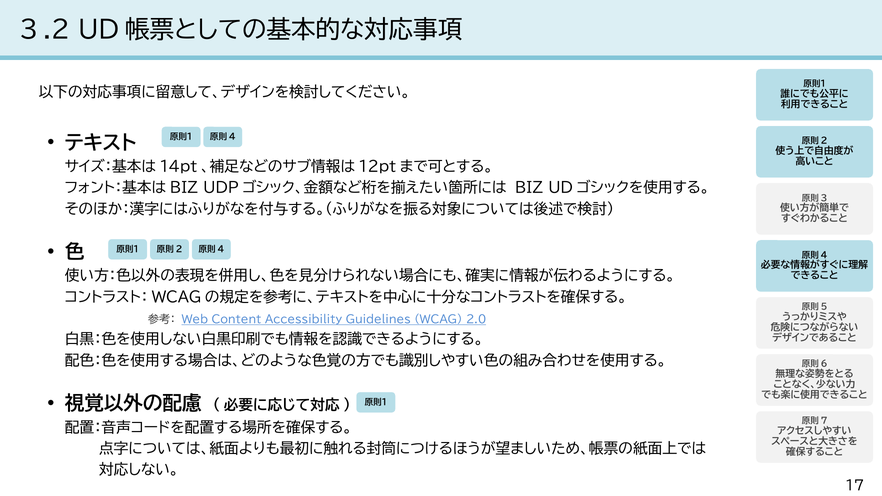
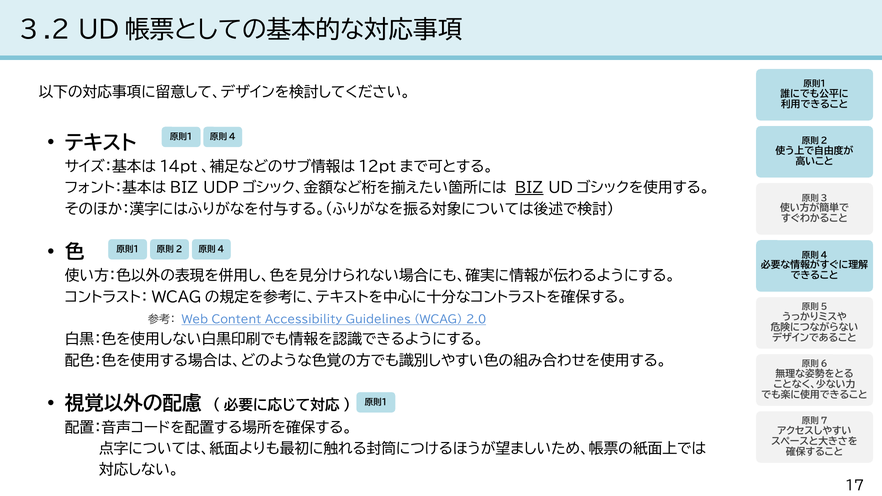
BIZ at (529, 188) underline: none -> present
